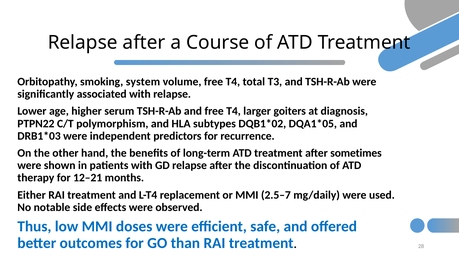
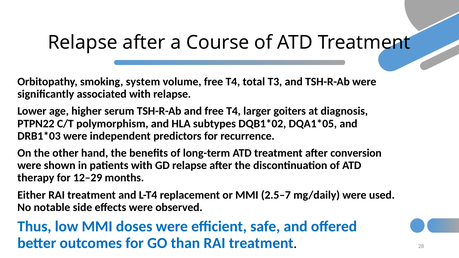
sometimes: sometimes -> conversion
12–21: 12–21 -> 12–29
